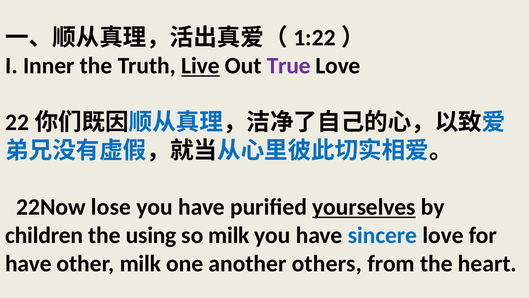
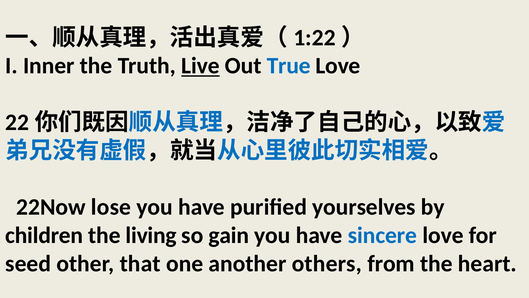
True colour: purple -> blue
yourselves underline: present -> none
using: using -> living
so milk: milk -> gain
have at (28, 263): have -> seed
other milk: milk -> that
